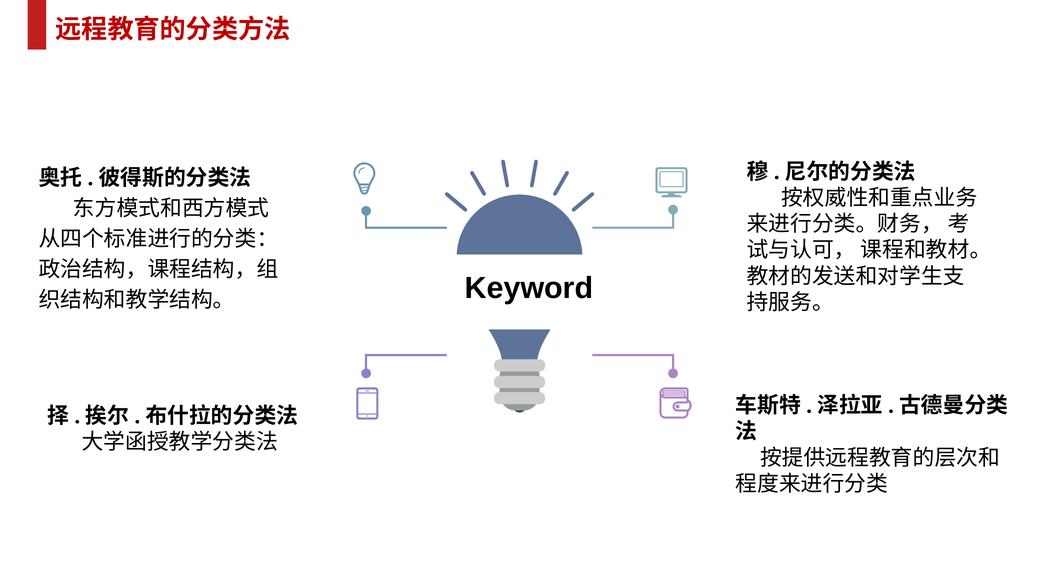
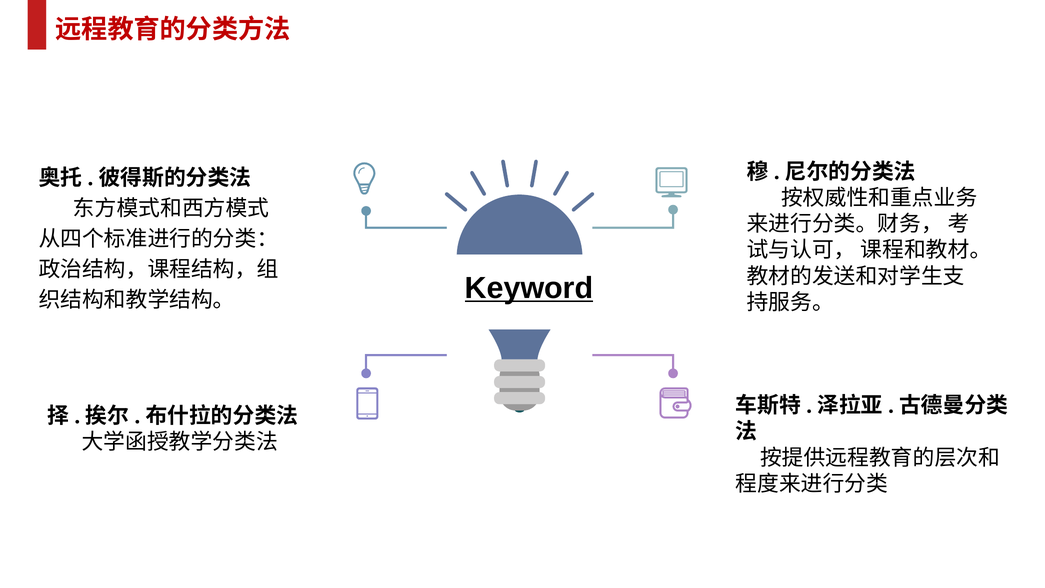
Keyword underline: none -> present
